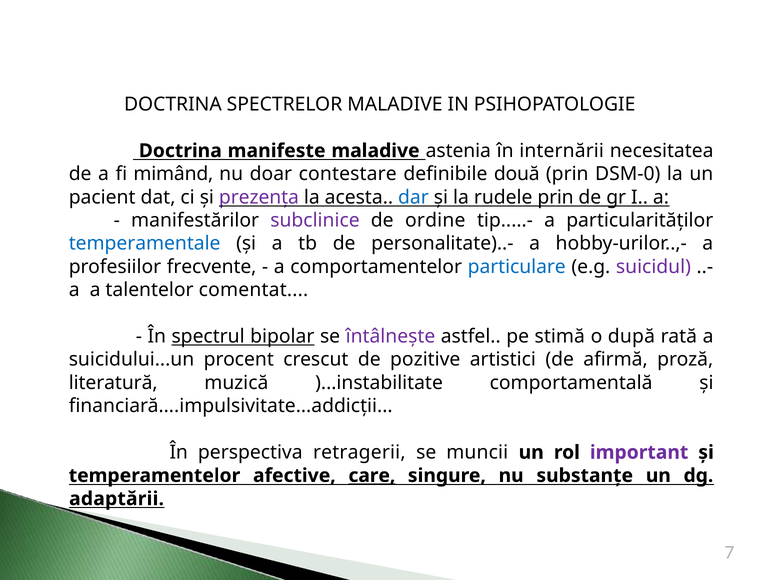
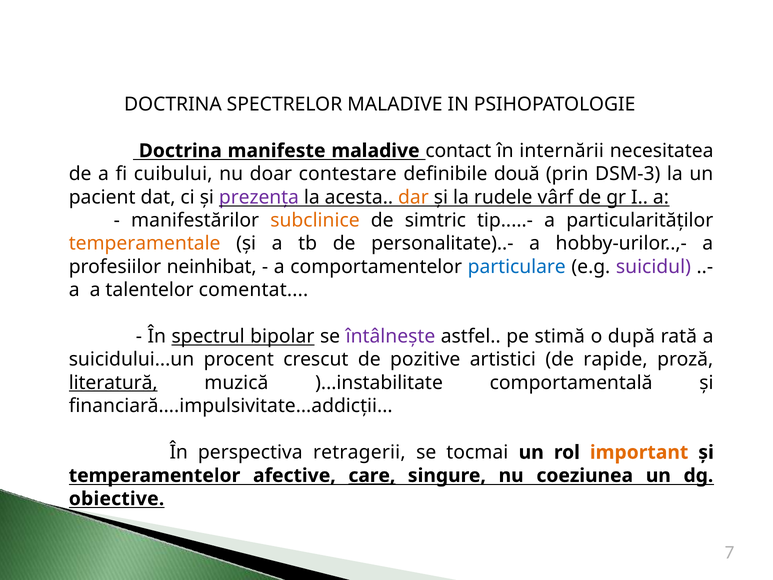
astenia: astenia -> contact
mimând: mimând -> cuibului
DSM-0: DSM-0 -> DSM-3
dar colour: blue -> orange
rudele prin: prin -> vârf
subclinice colour: purple -> orange
ordine: ordine -> simtric
temperamentale colour: blue -> orange
frecvente: frecvente -> neinhibat
afirmă: afirmă -> rapide
literatură underline: none -> present
muncii: muncii -> tocmai
important colour: purple -> orange
substanțe: substanțe -> coeziunea
adaptării: adaptării -> obiective
